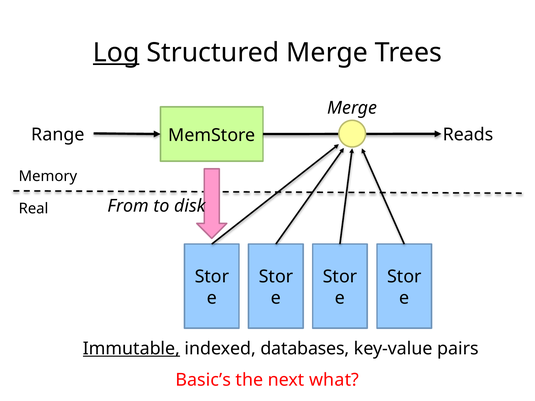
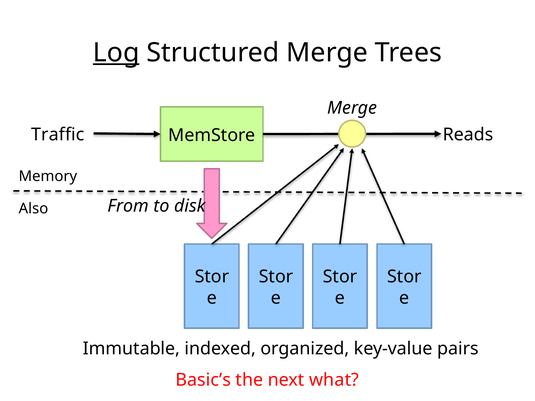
Range: Range -> Traffic
Real: Real -> Also
Immutable underline: present -> none
databases: databases -> organized
